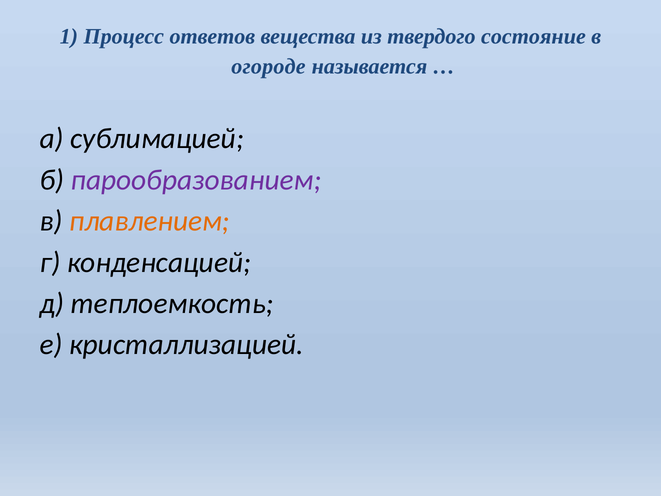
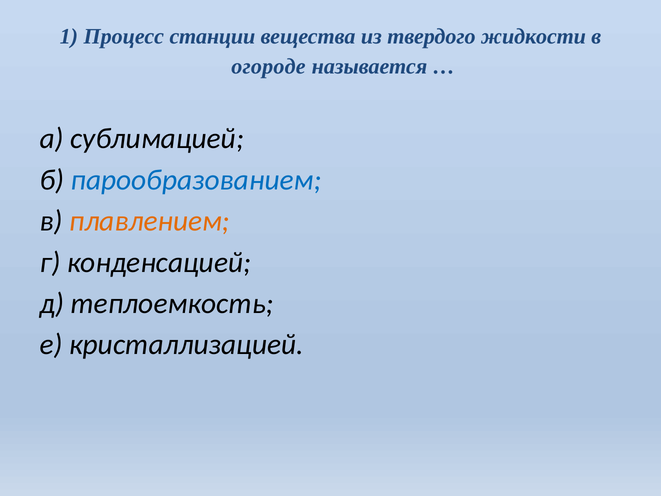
ответов: ответов -> станции
состояние: состояние -> жидкости
парообразованием colour: purple -> blue
